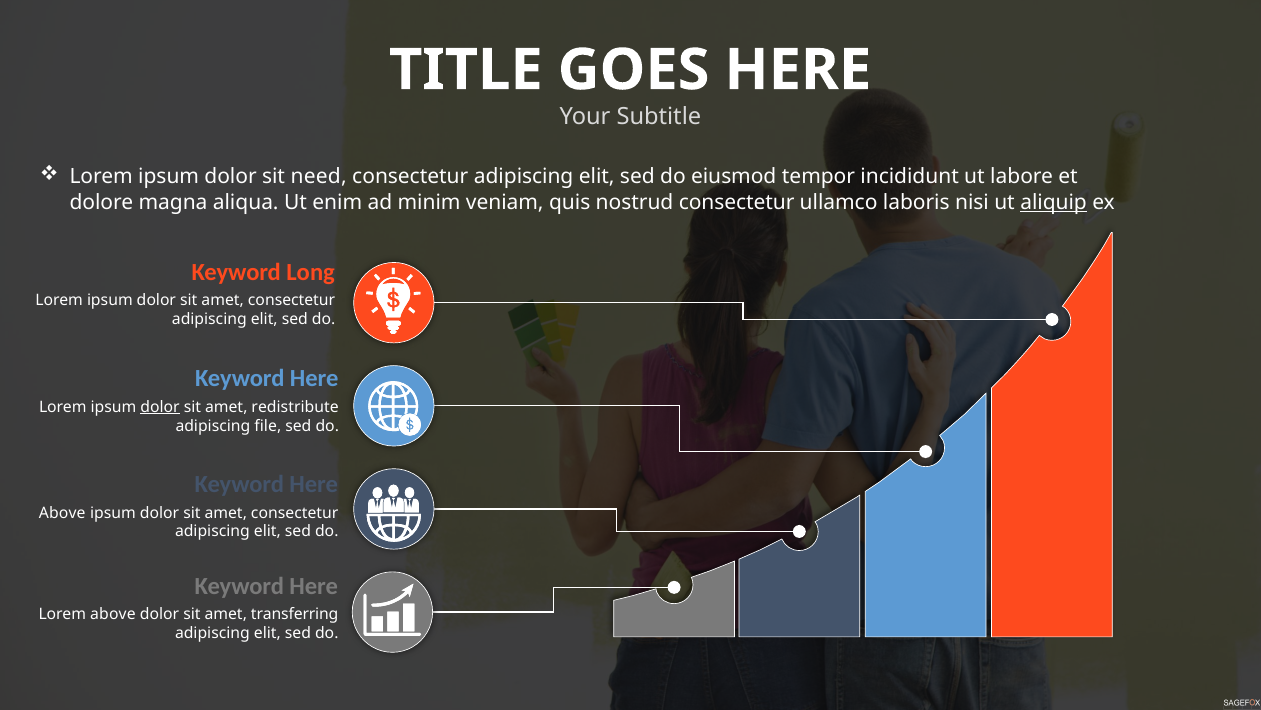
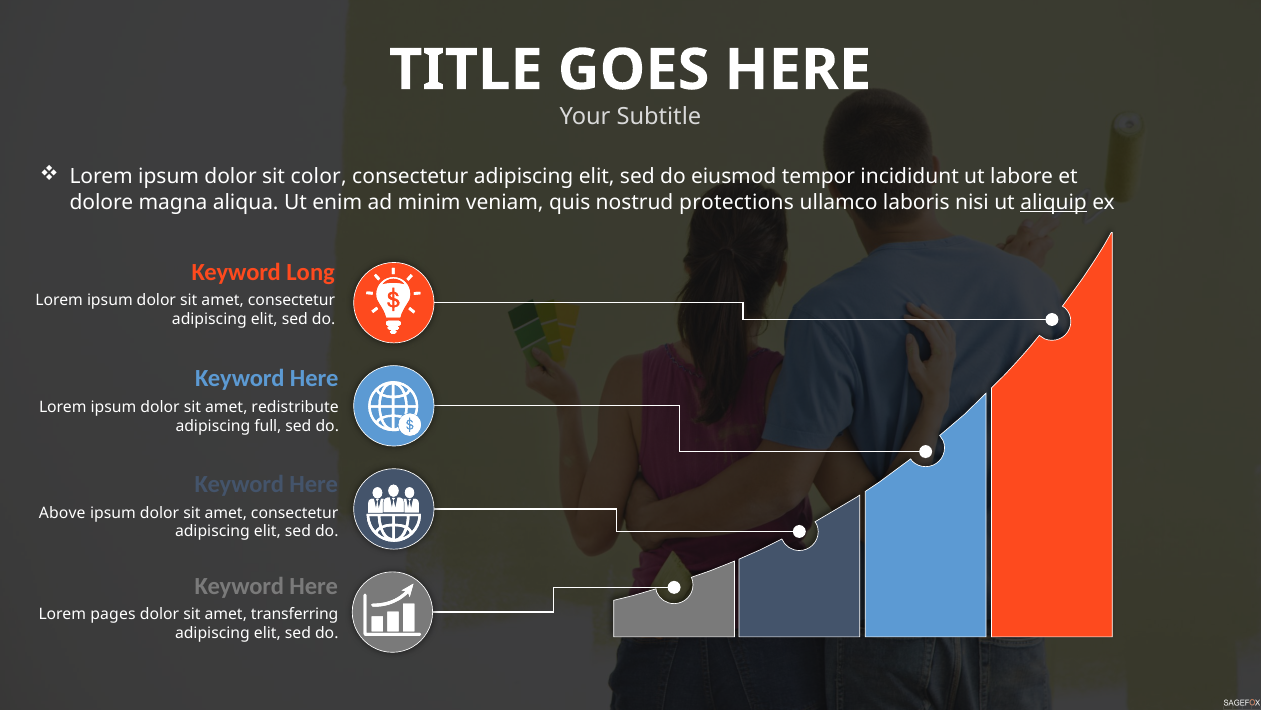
need: need -> color
nostrud consectetur: consectetur -> protections
dolor at (160, 407) underline: present -> none
file: file -> full
Lorem above: above -> pages
